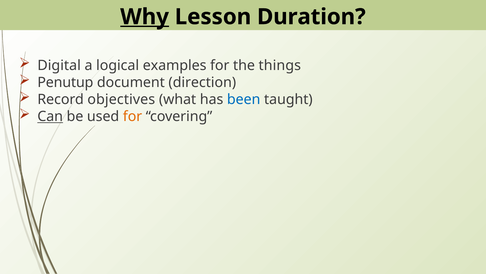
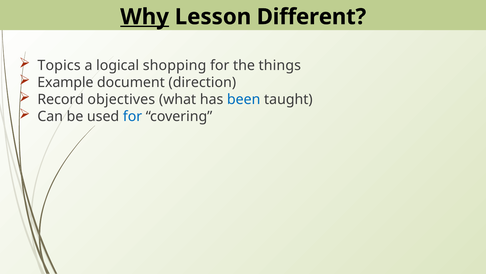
Duration: Duration -> Different
Digital: Digital -> Topics
examples: examples -> shopping
Penutup: Penutup -> Example
Can underline: present -> none
for at (133, 116) colour: orange -> blue
